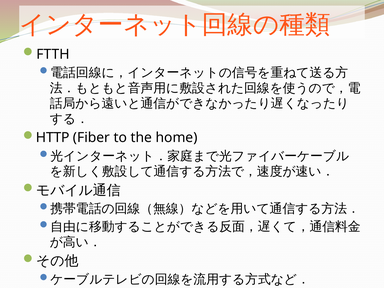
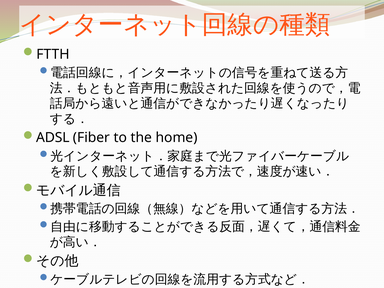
HTTP: HTTP -> ADSL
